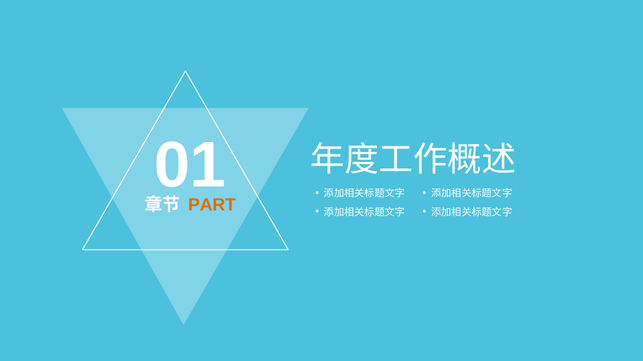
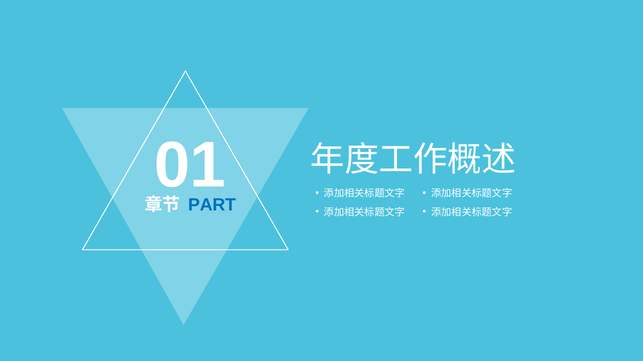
PART colour: orange -> blue
